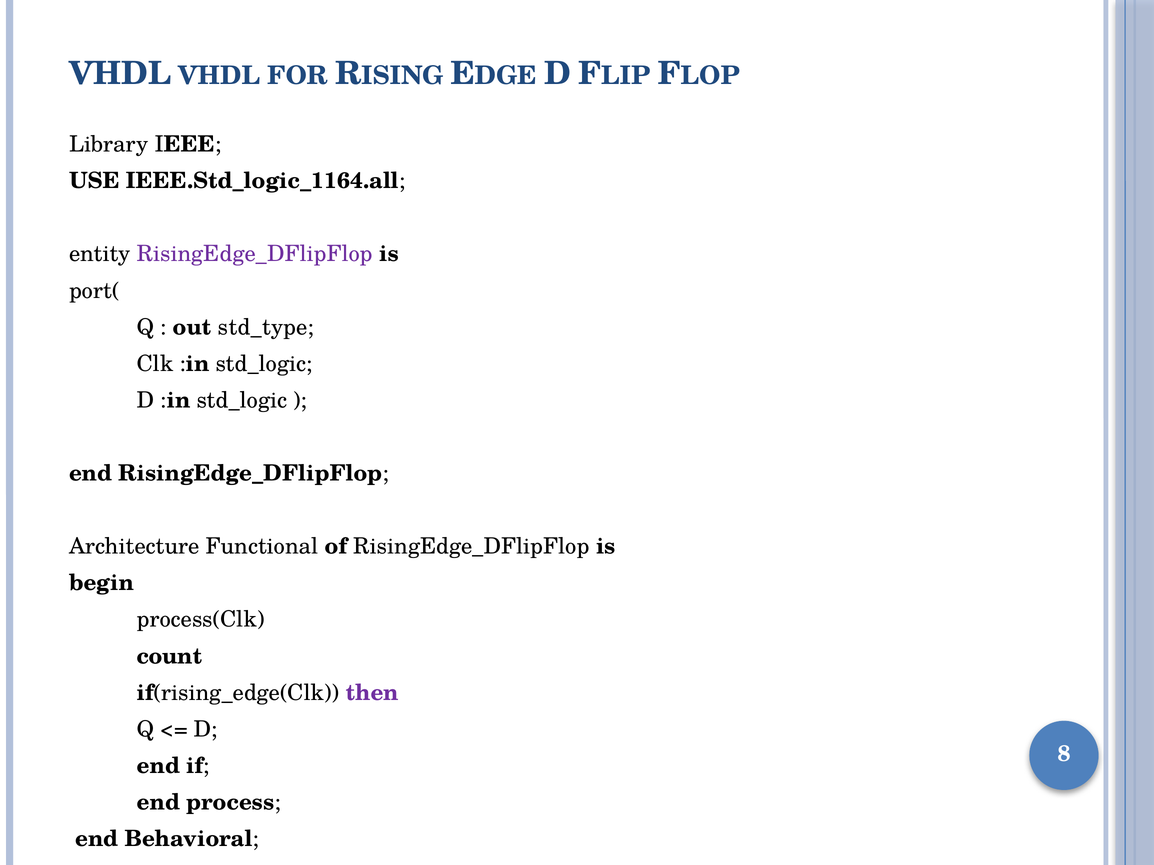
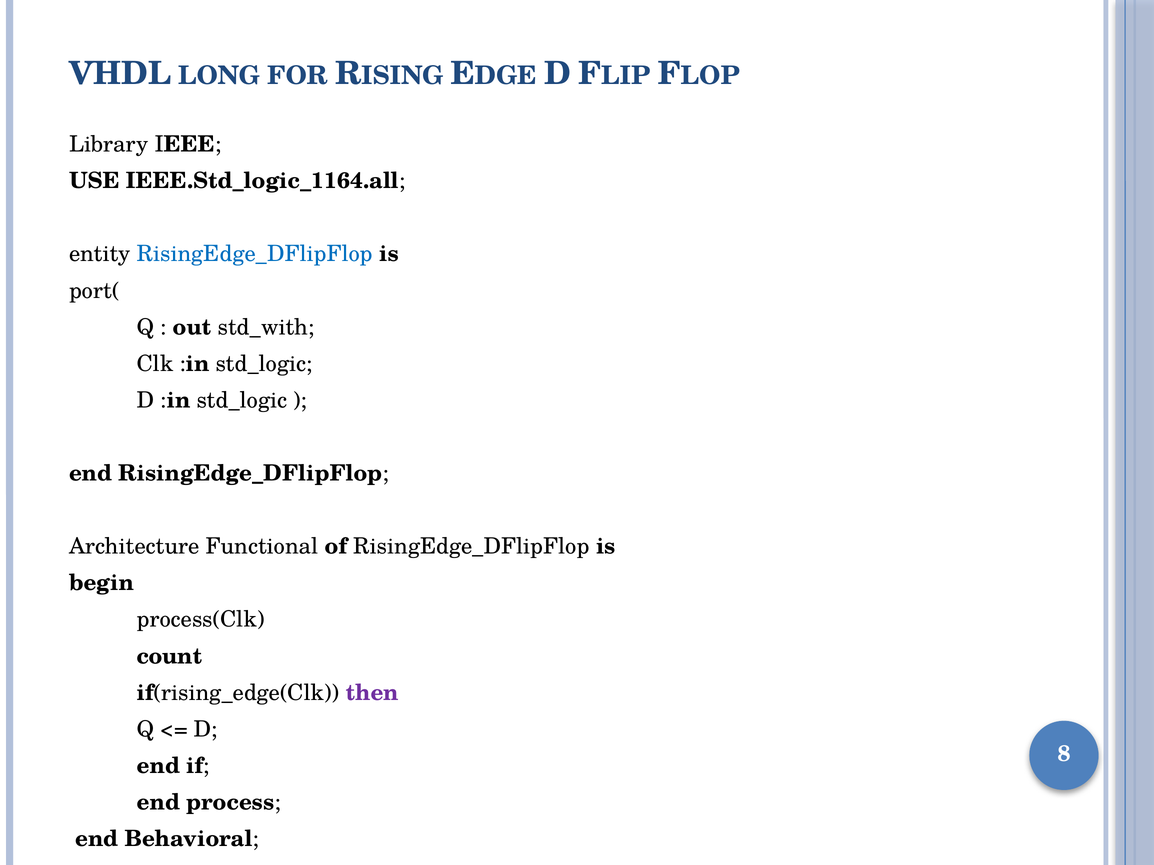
VHDL VHDL: VHDL -> LONG
RisingEdge_DFlipFlop at (255, 254) colour: purple -> blue
std_type: std_type -> std_with
